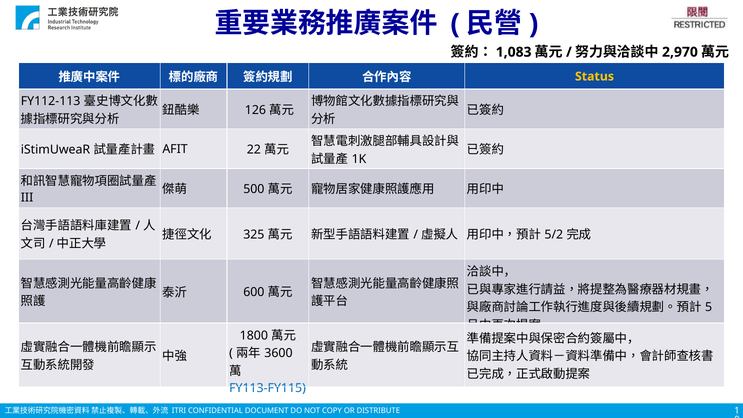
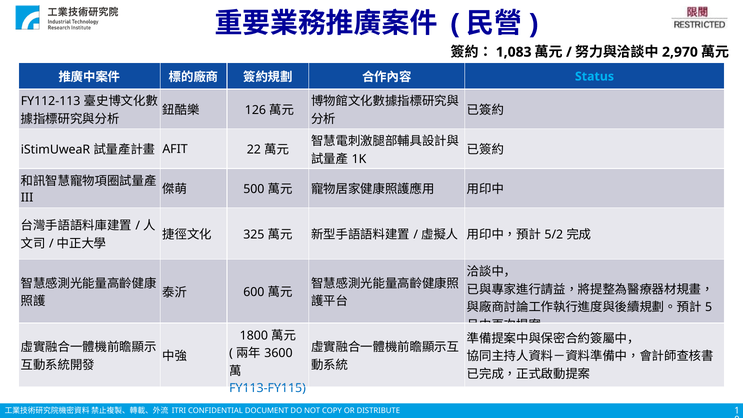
Status colour: yellow -> light blue
